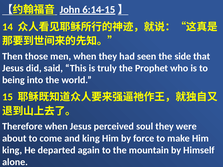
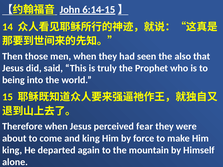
side: side -> also
soul: soul -> fear
